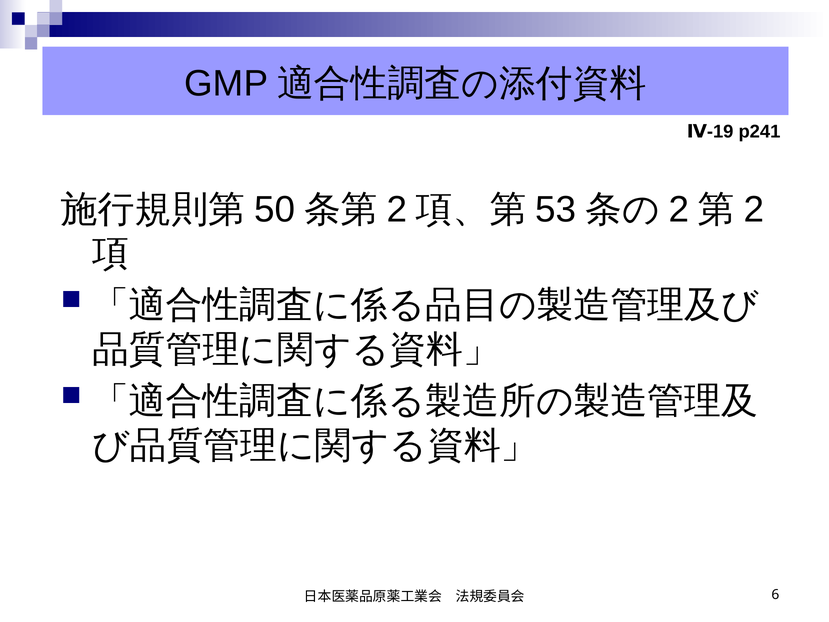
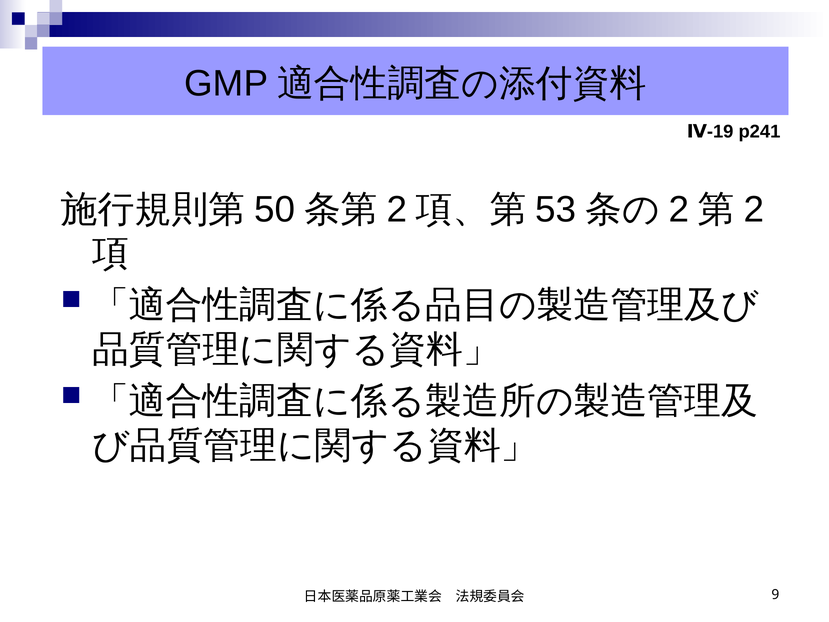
6: 6 -> 9
